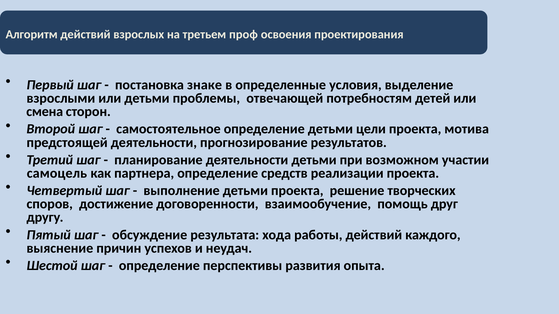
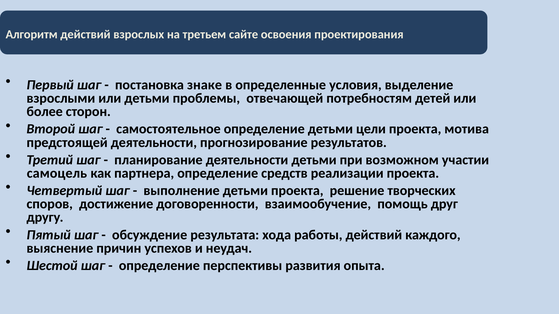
проф: проф -> сайте
смена: смена -> более
